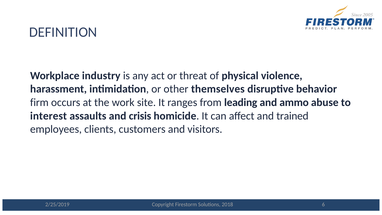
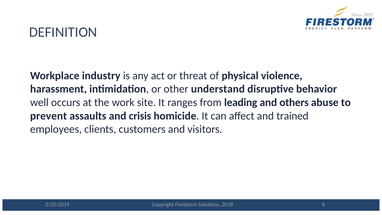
themselves: themselves -> understand
firm: firm -> well
ammo: ammo -> others
interest: interest -> prevent
